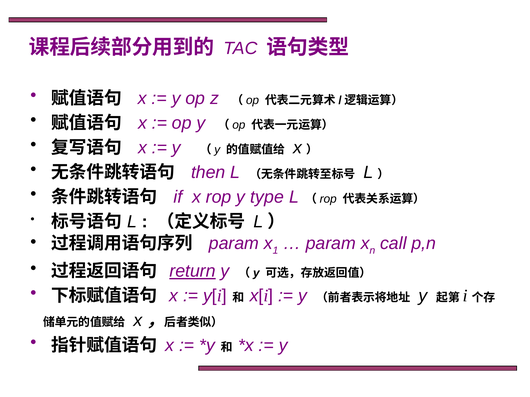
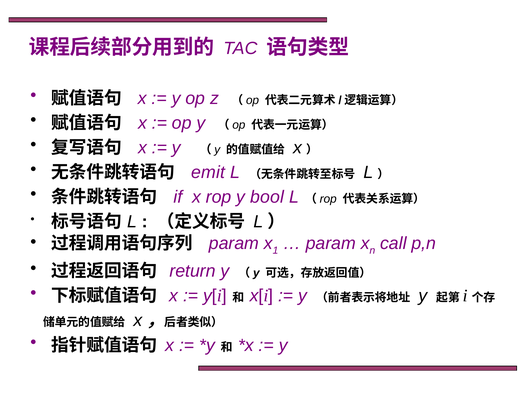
then: then -> emit
type: type -> bool
return underline: present -> none
